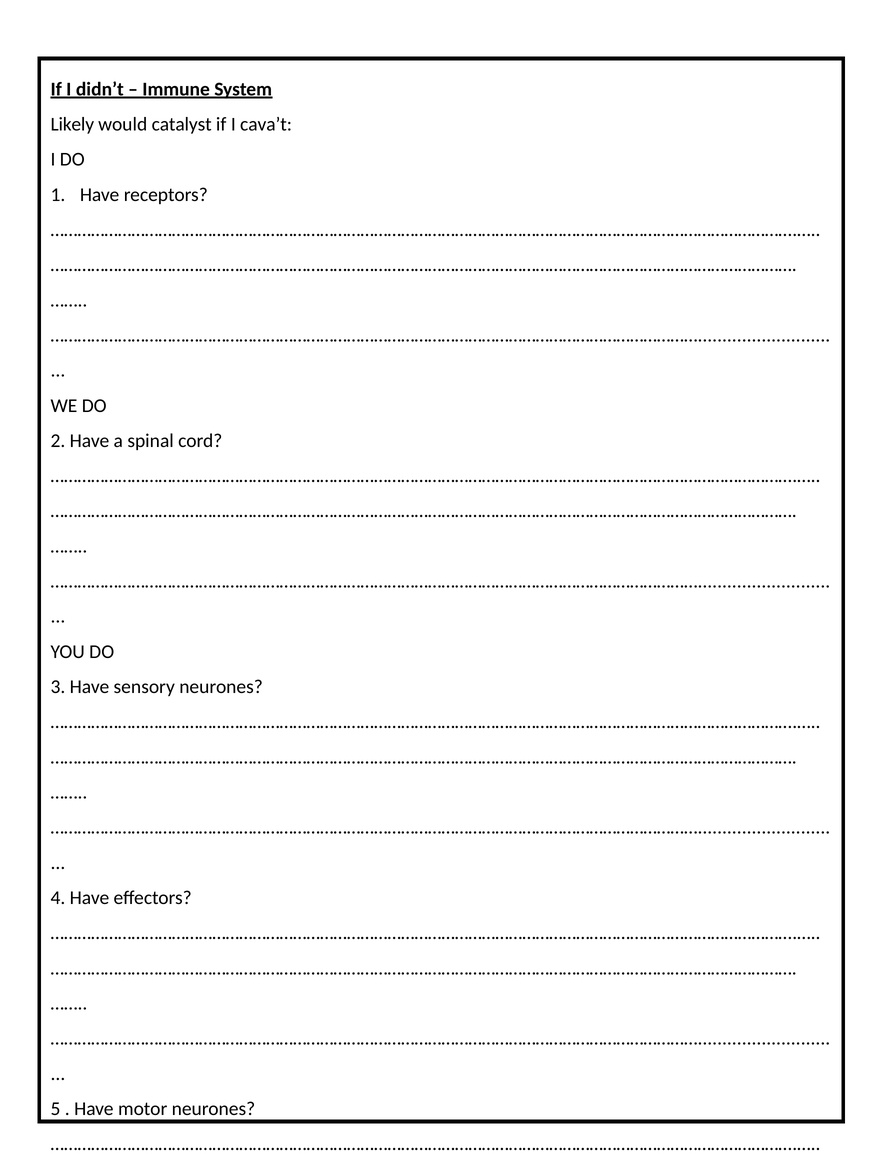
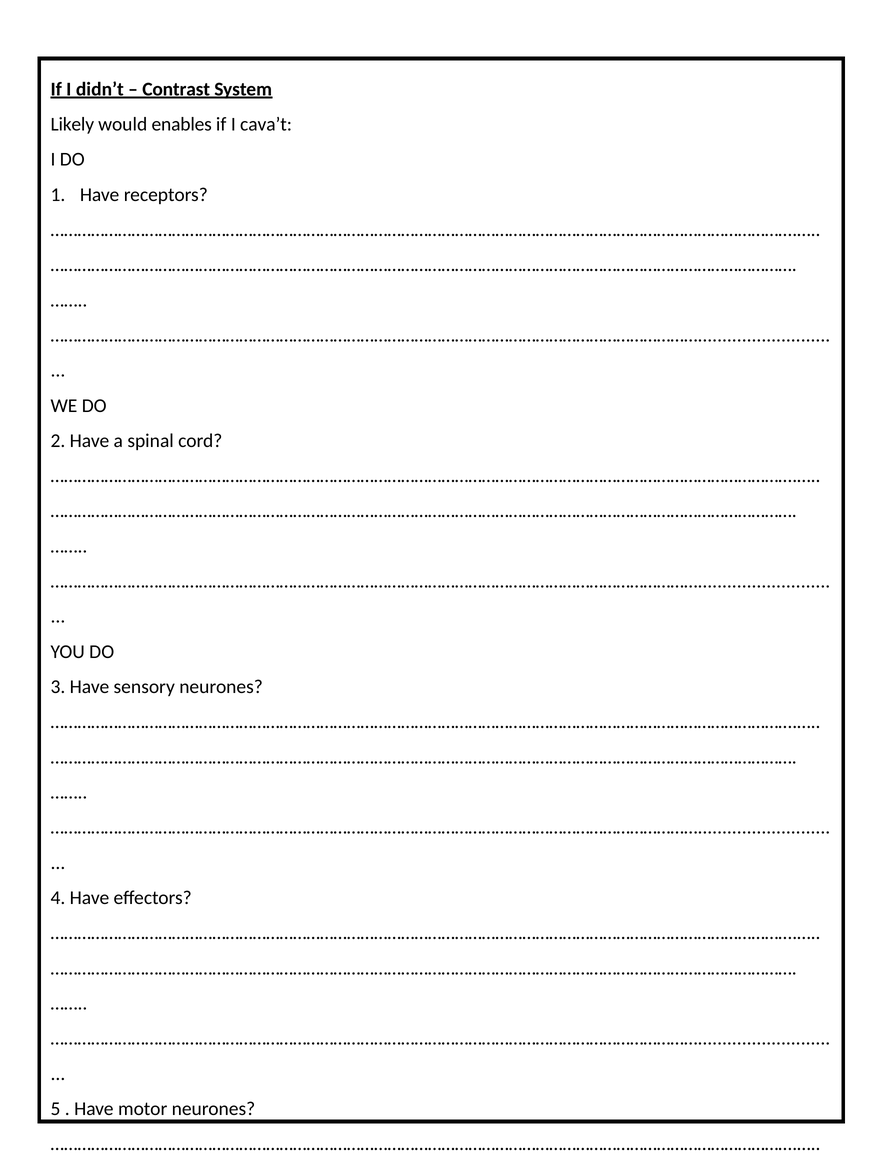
Immune: Immune -> Contrast
catalyst: catalyst -> enables
